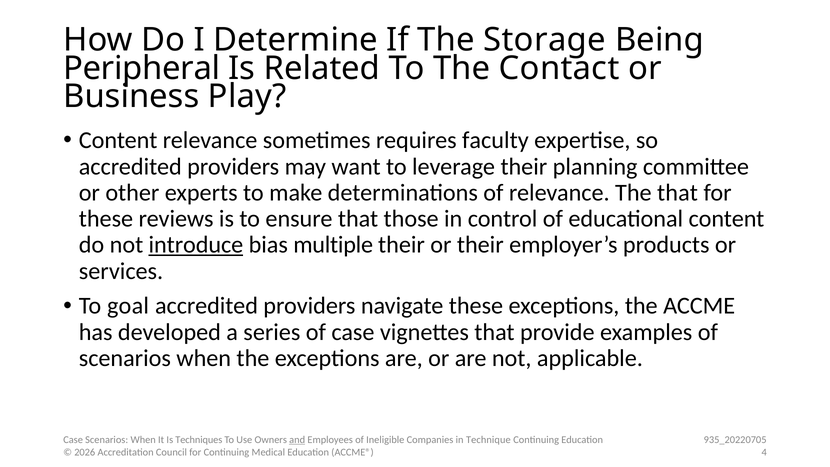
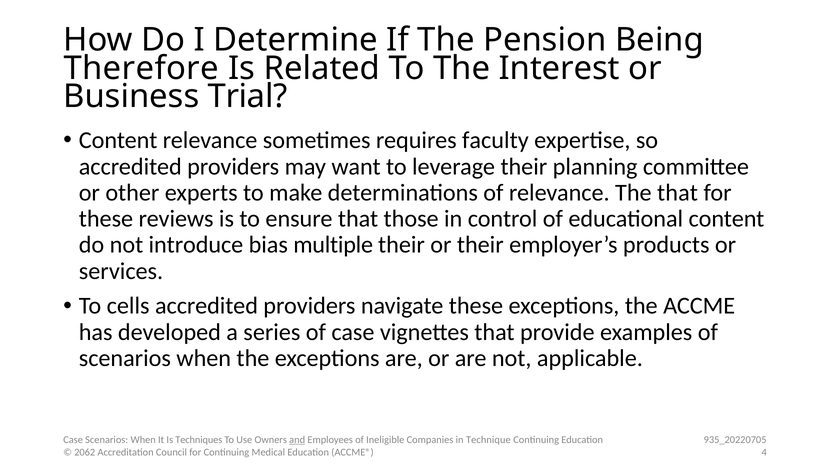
Storage: Storage -> Pension
Peripheral: Peripheral -> Therefore
Contact: Contact -> Interest
Play: Play -> Trial
introduce underline: present -> none
goal: goal -> cells
2026: 2026 -> 2062
